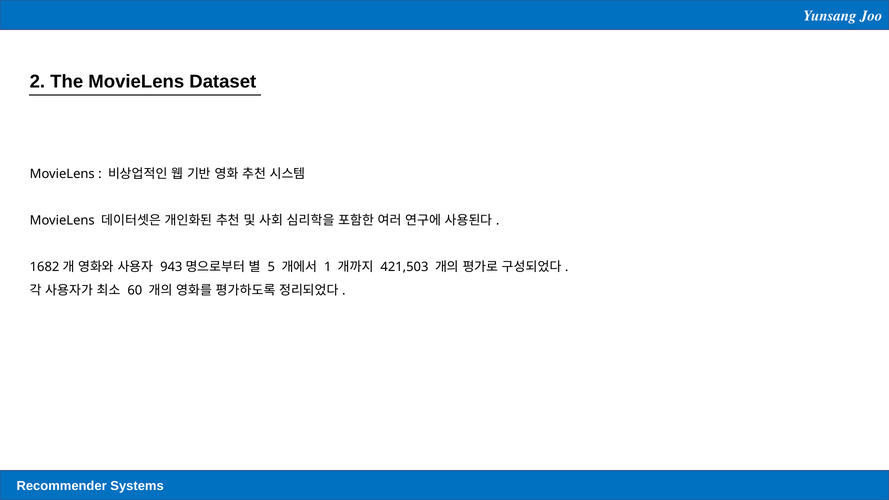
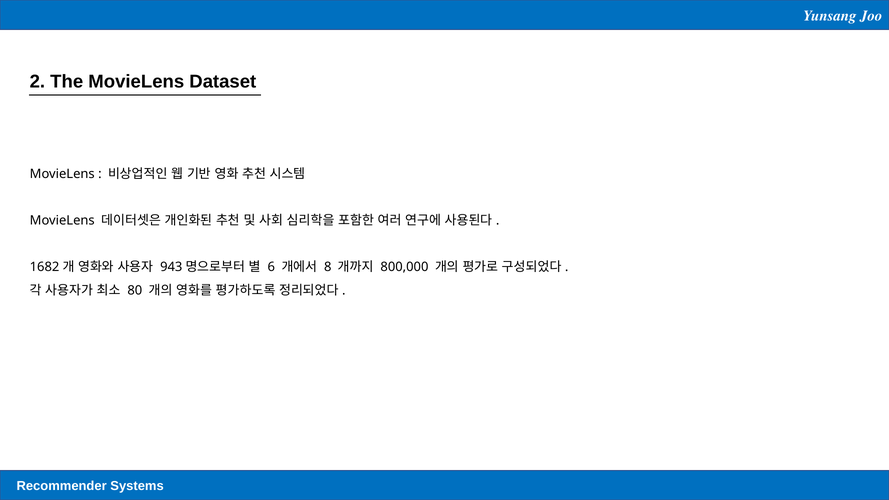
5: 5 -> 6
1: 1 -> 8
421,503: 421,503 -> 800,000
60: 60 -> 80
